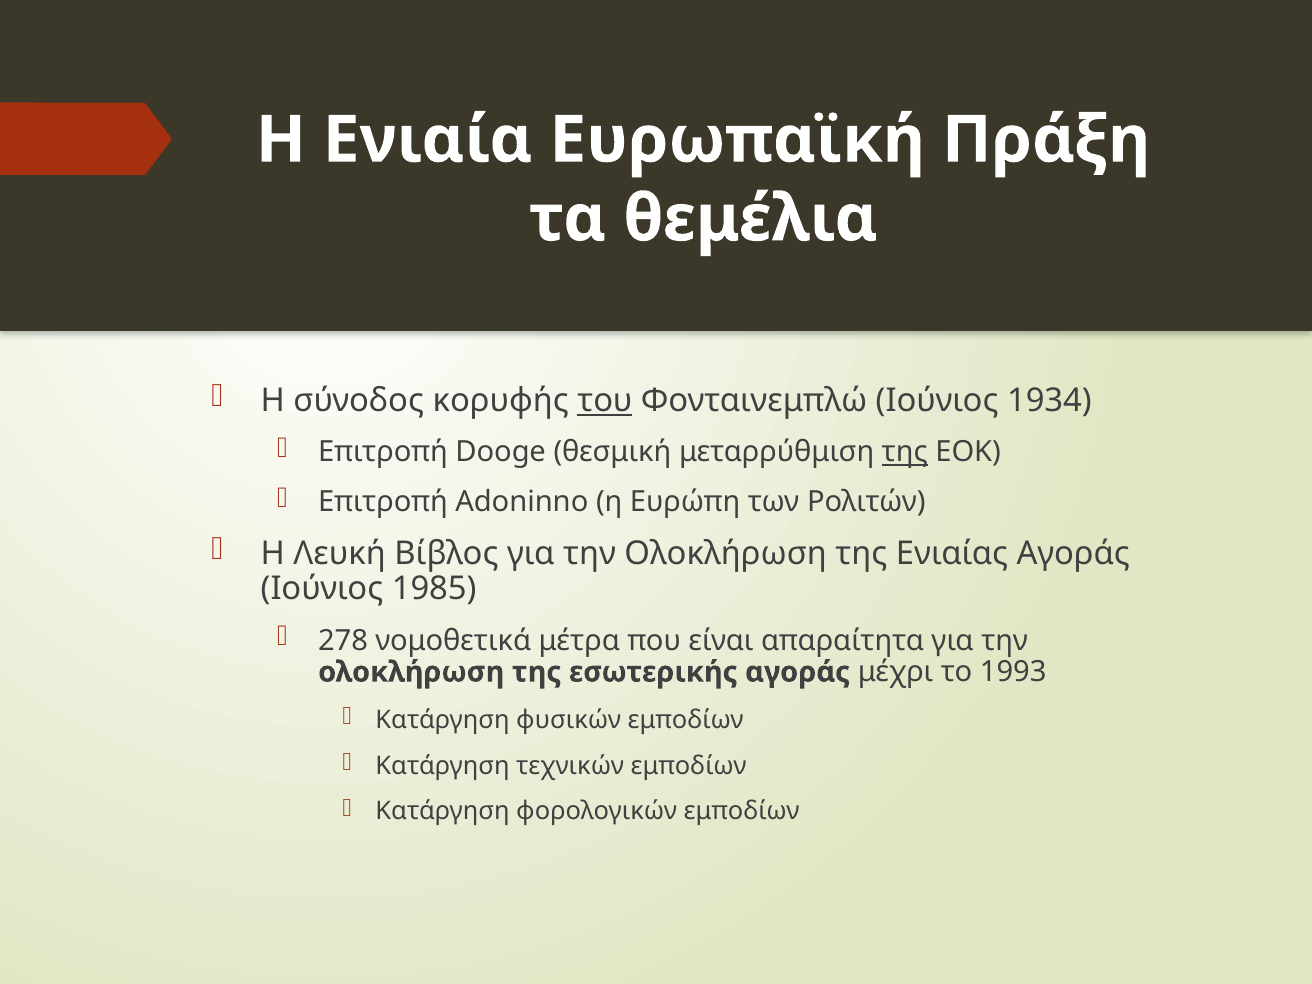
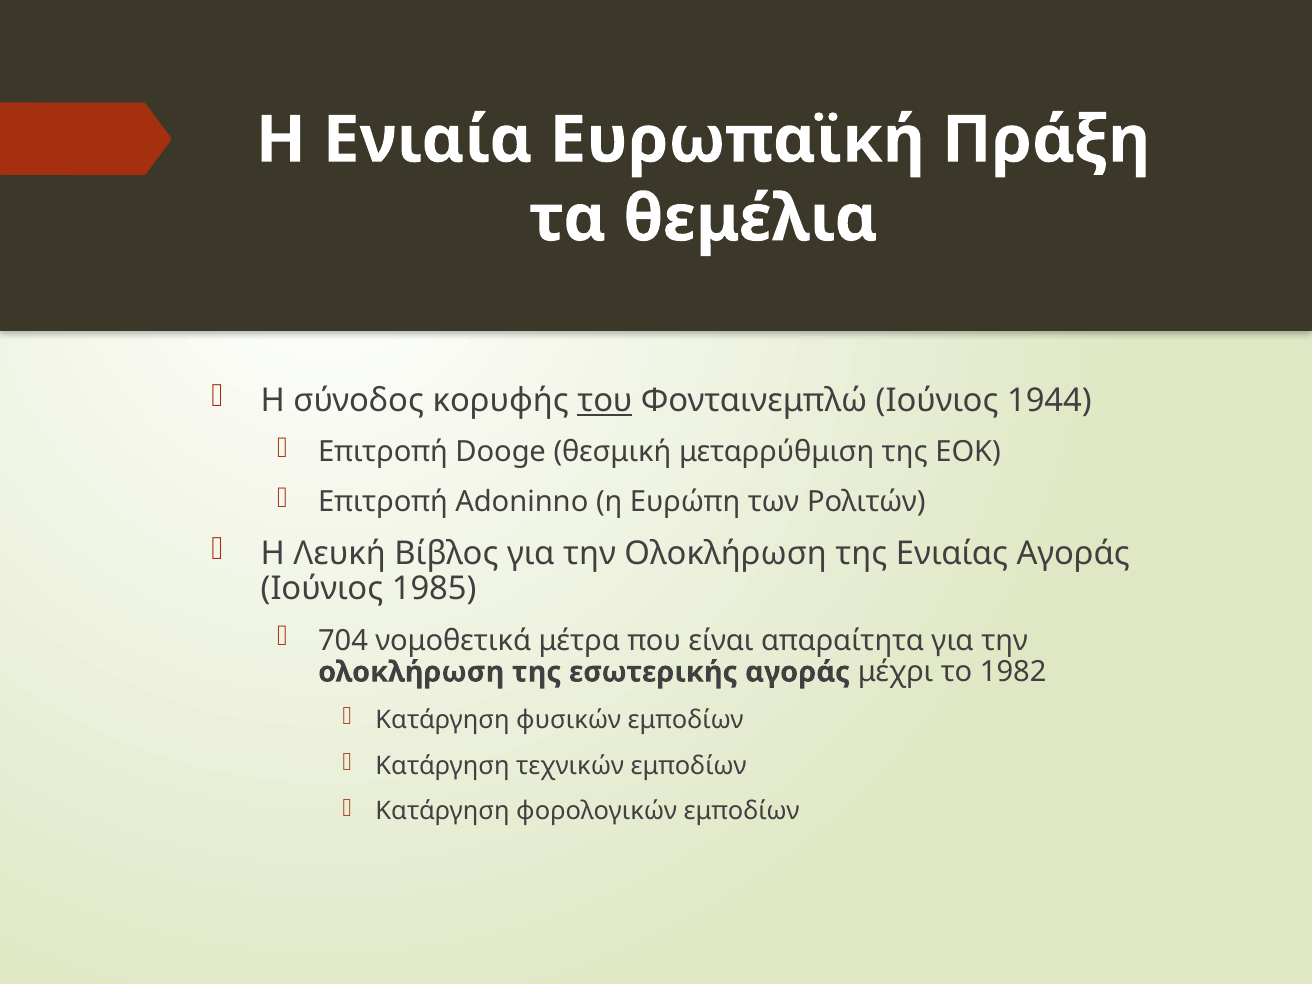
1934: 1934 -> 1944
της at (905, 452) underline: present -> none
278: 278 -> 704
1993: 1993 -> 1982
